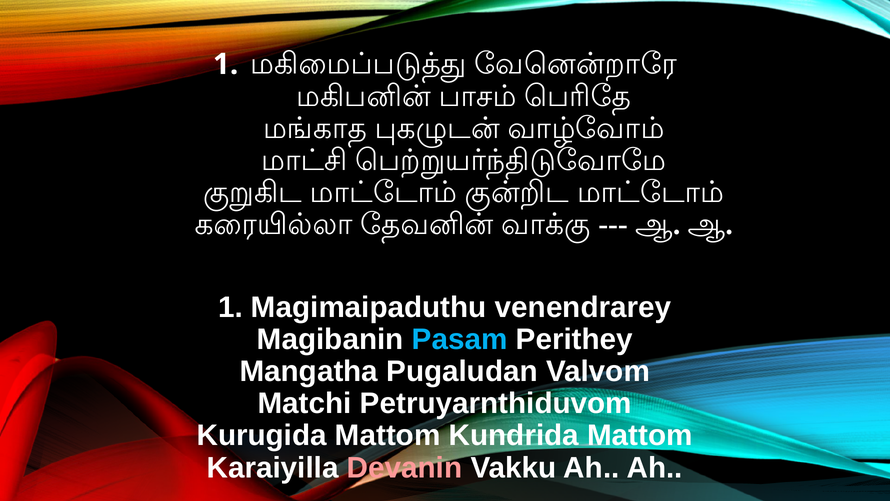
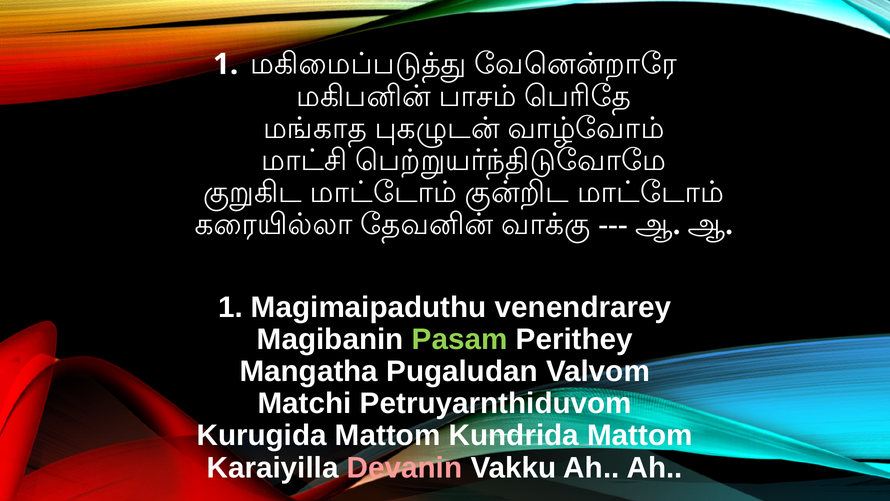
Pasam colour: light blue -> light green
